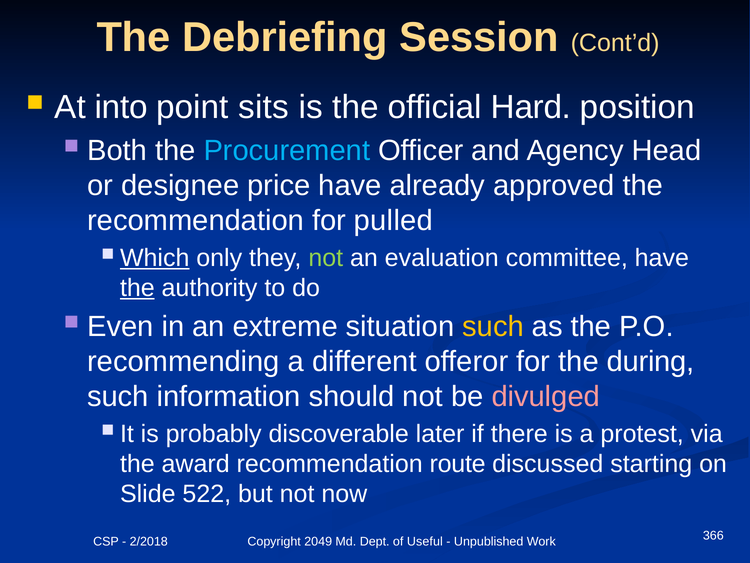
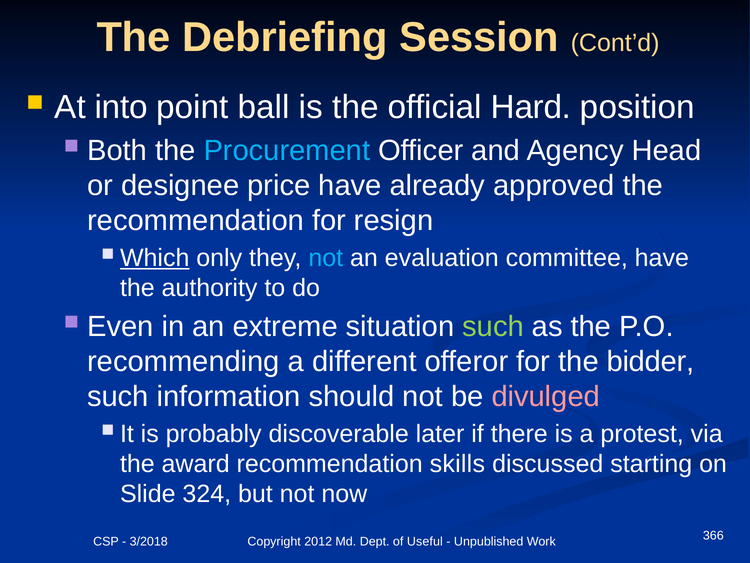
sits: sits -> ball
pulled: pulled -> resign
not at (326, 258) colour: light green -> light blue
the at (137, 288) underline: present -> none
such at (493, 326) colour: yellow -> light green
during: during -> bidder
route: route -> skills
522: 522 -> 324
2/2018: 2/2018 -> 3/2018
2049: 2049 -> 2012
